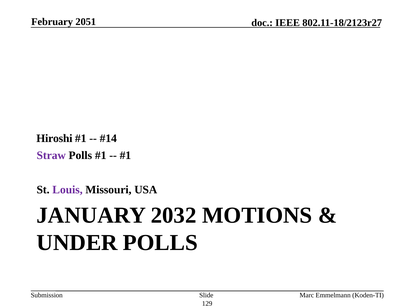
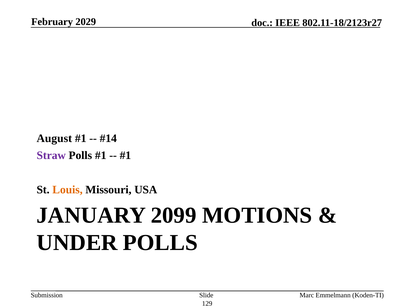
2051: 2051 -> 2029
Hiroshi: Hiroshi -> August
Louis colour: purple -> orange
2032: 2032 -> 2099
